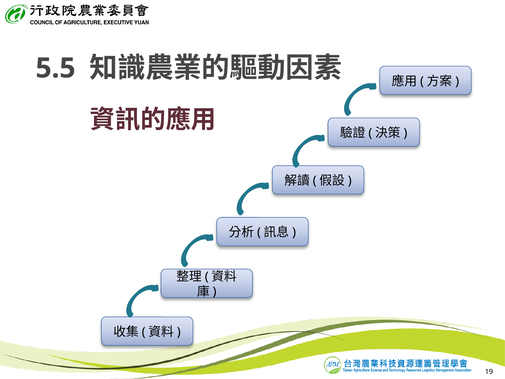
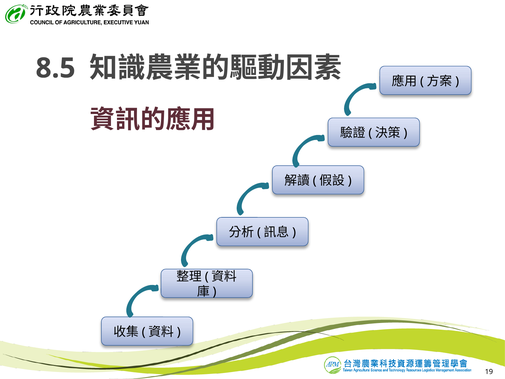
5.5: 5.5 -> 8.5
